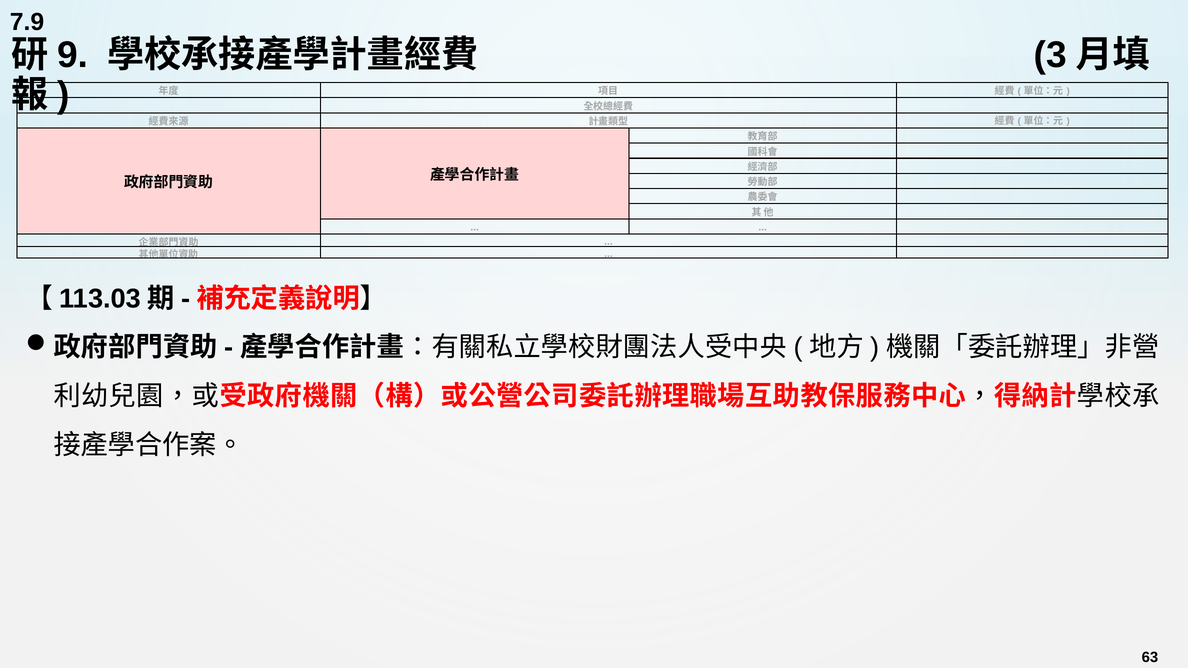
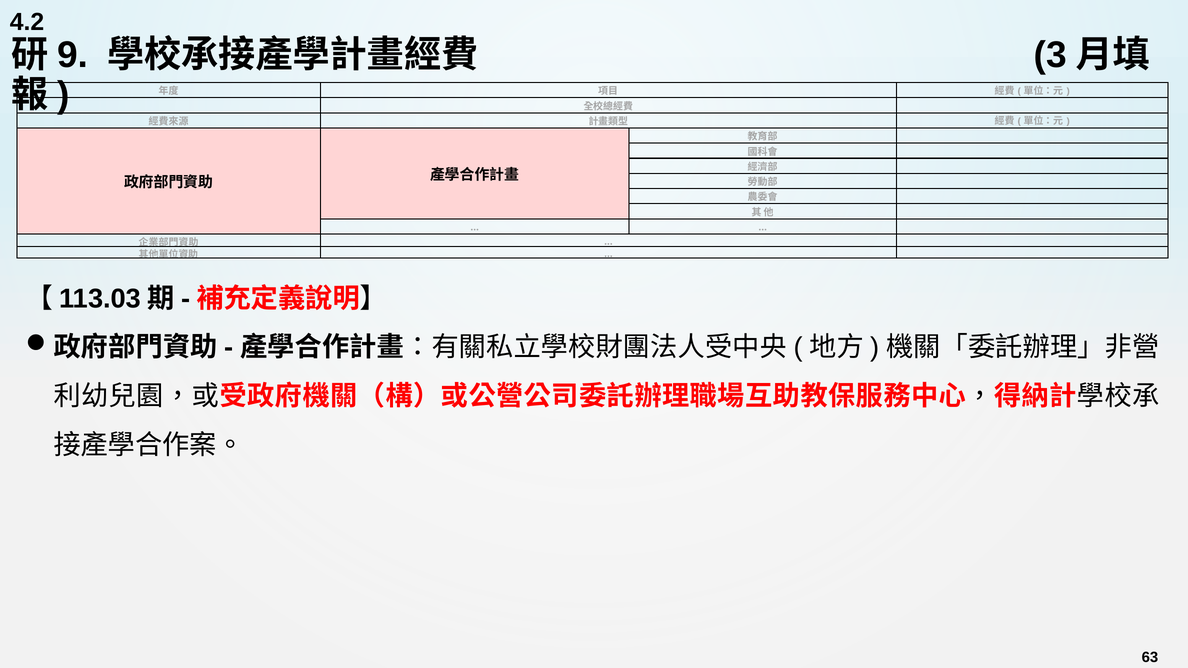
7.9: 7.9 -> 4.2
